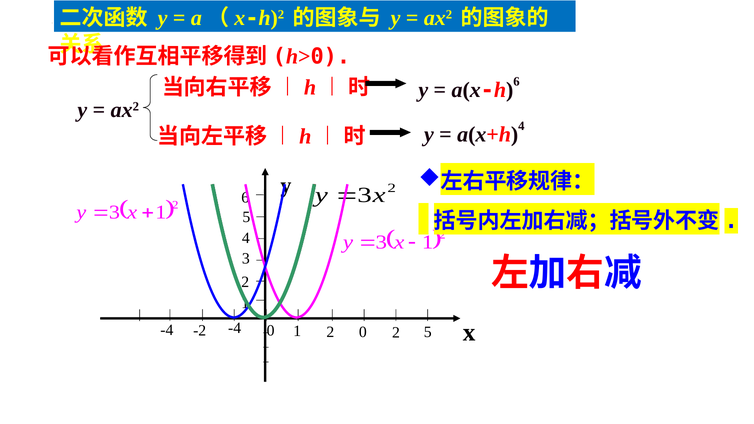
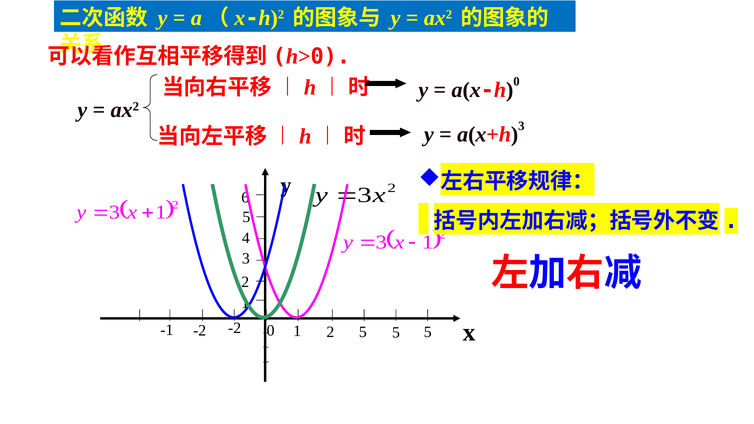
6 at (517, 82): 6 -> 0
4 at (521, 126): 4 -> 3
-4 at (235, 328): -4 -> -2
-4 at (167, 330): -4 -> -1
2 2: 2 -> 5
1 0: 0 -> 5
